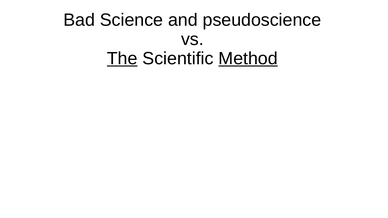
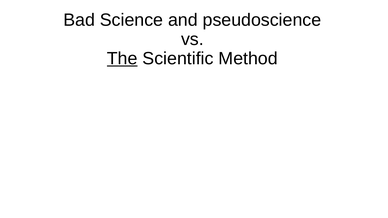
Method underline: present -> none
